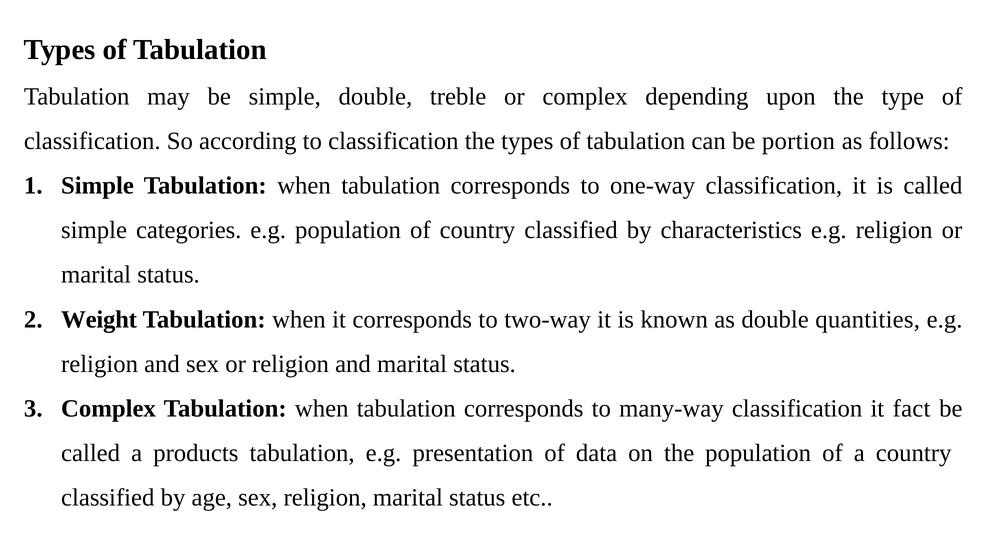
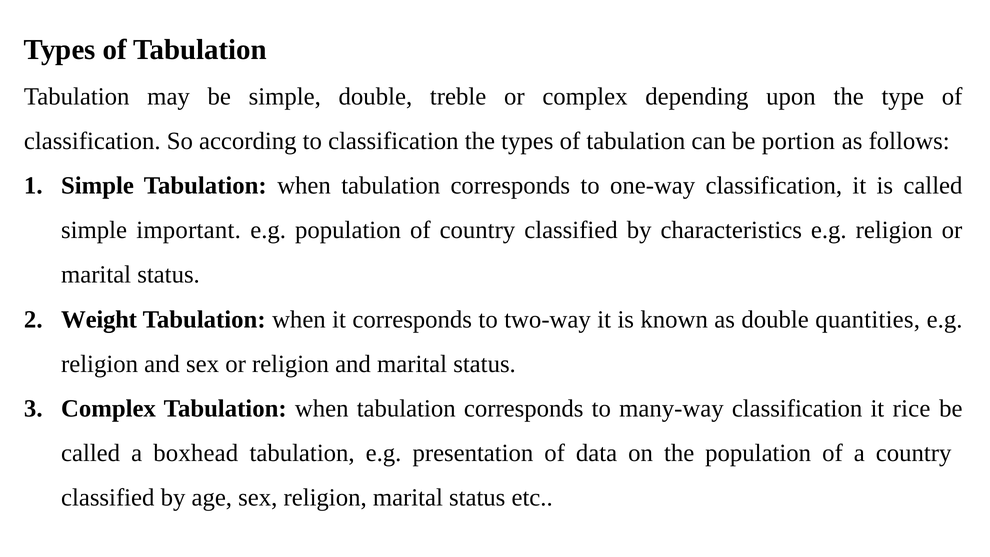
categories: categories -> important
fact: fact -> rice
products: products -> boxhead
